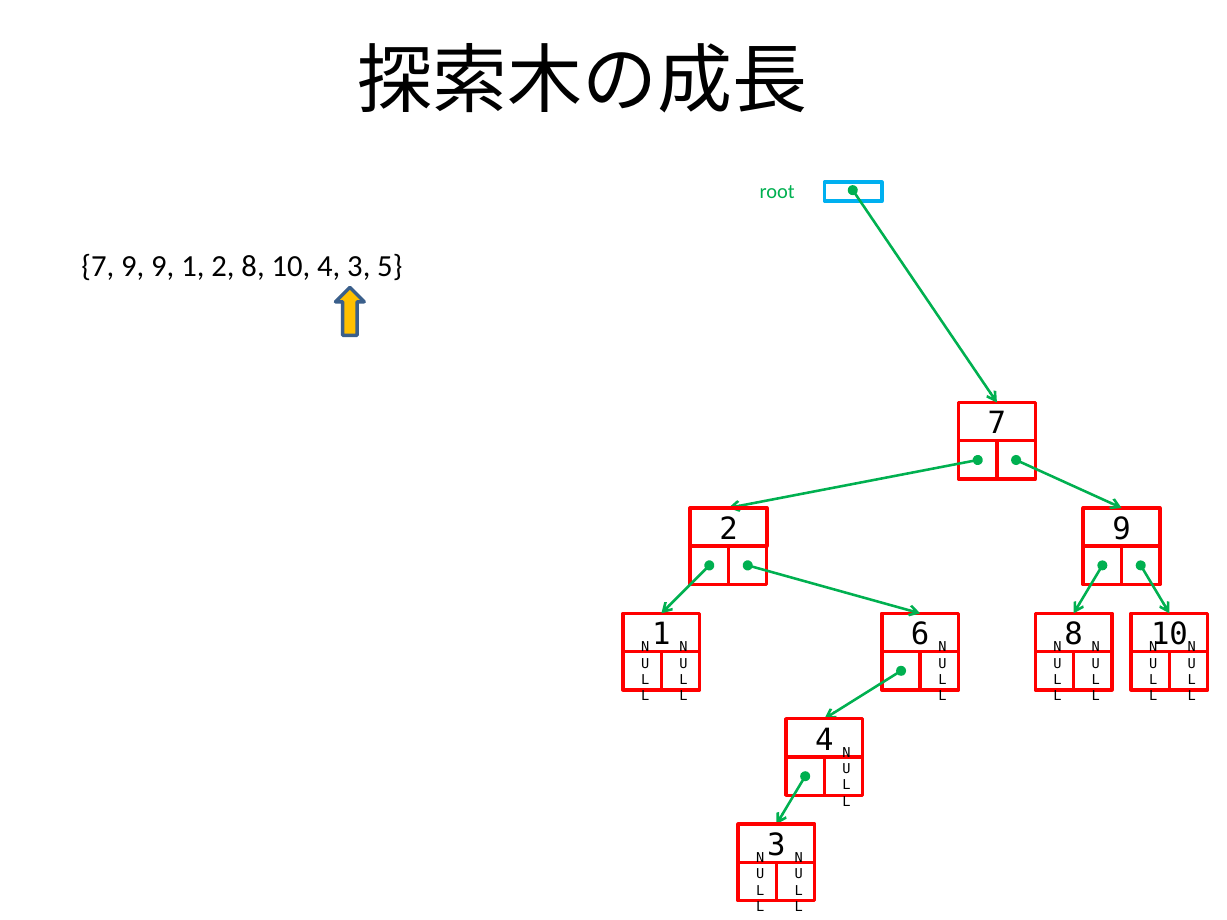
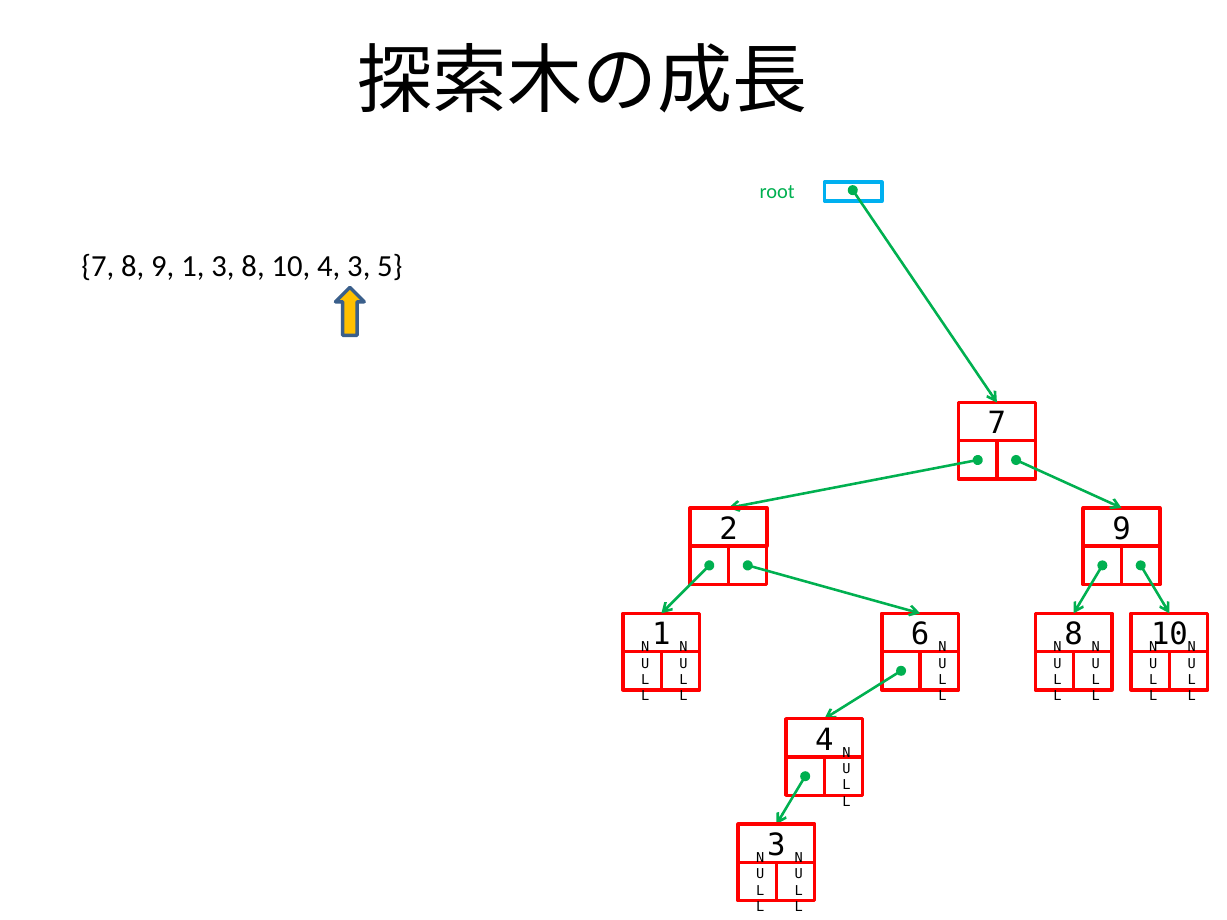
7 9: 9 -> 8
1 2: 2 -> 3
